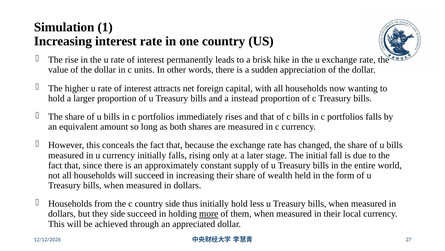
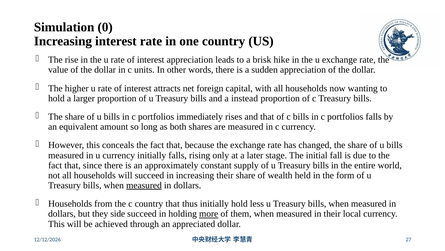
1: 1 -> 0
interest permanently: permanently -> appreciation
measured at (144, 185) underline: none -> present
country side: side -> that
